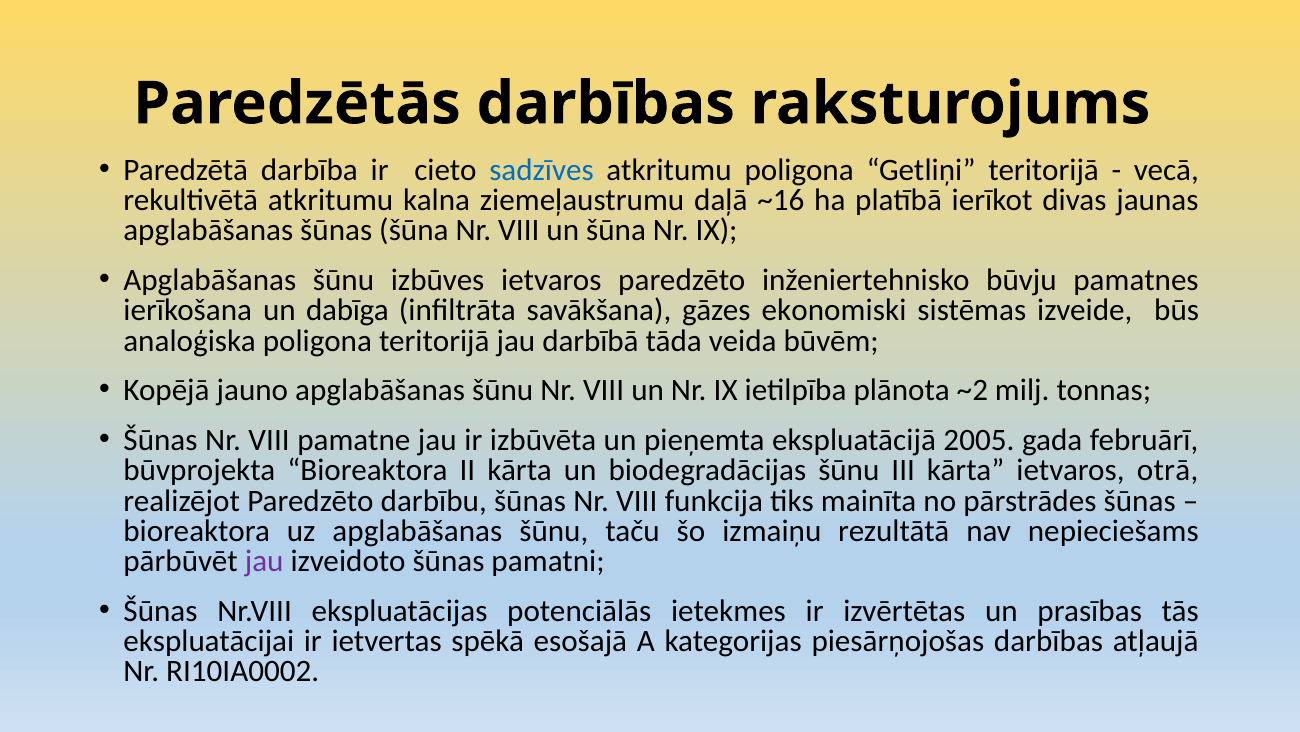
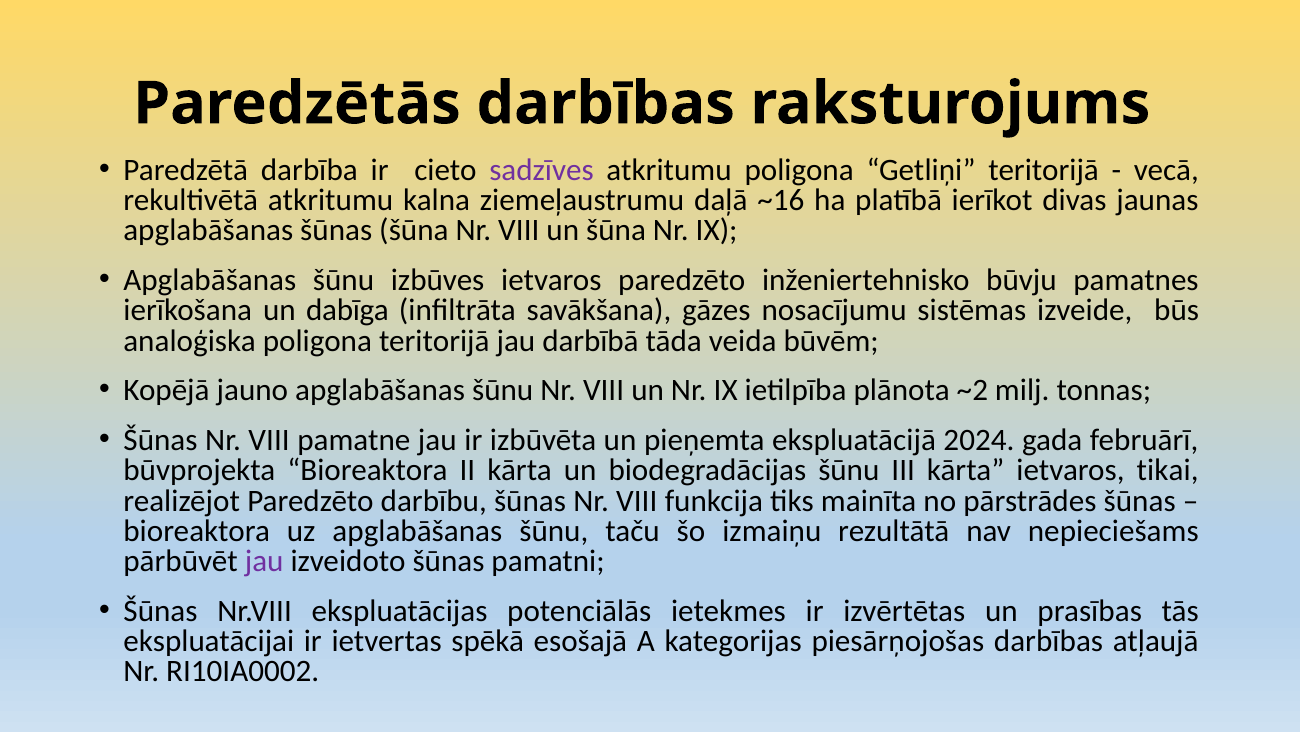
sadzīves colour: blue -> purple
ekonomiski: ekonomiski -> nosacījumu
2005: 2005 -> 2024
otrā: otrā -> tikai
